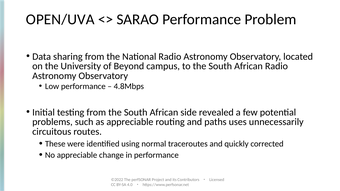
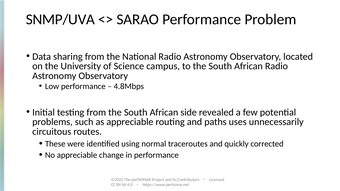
OPEN/UVA: OPEN/UVA -> SNMP/UVA
Beyond: Beyond -> Science
